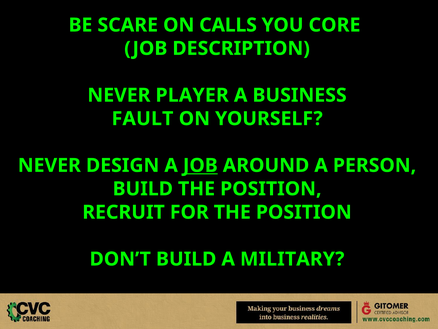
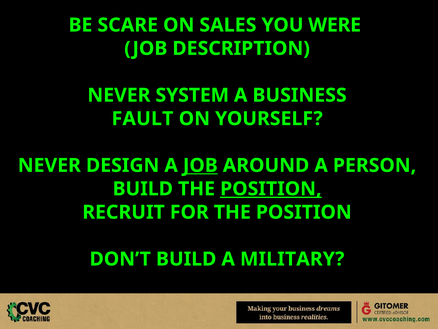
CALLS: CALLS -> SALES
CORE: CORE -> WERE
PLAYER: PLAYER -> SYSTEM
POSITION at (271, 189) underline: none -> present
